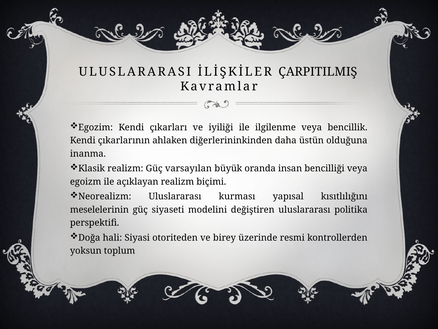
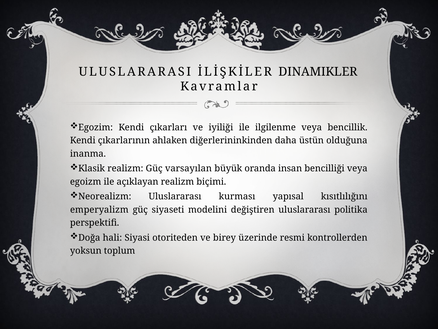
ÇARPITILMIŞ: ÇARPITILMIŞ -> DINAMIKLER
meselelerinin: meselelerinin -> emperyalizm
